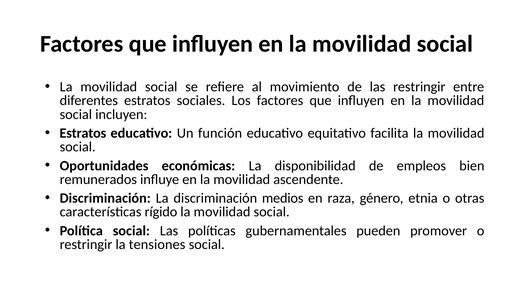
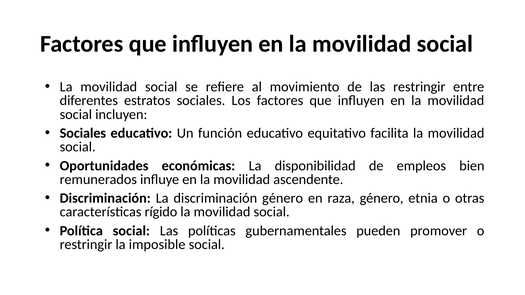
Estratos at (83, 133): Estratos -> Sociales
discriminación medios: medios -> género
tensiones: tensiones -> imposible
